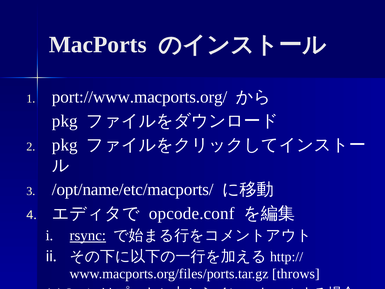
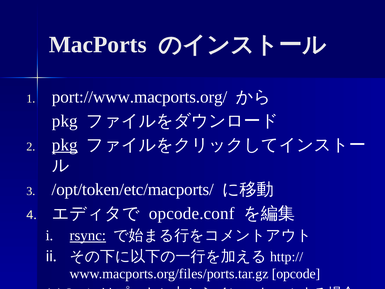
pkg at (65, 145) underline: none -> present
/opt/name/etc/macports/: /opt/name/etc/macports/ -> /opt/token/etc/macports/
throws: throws -> opcode
